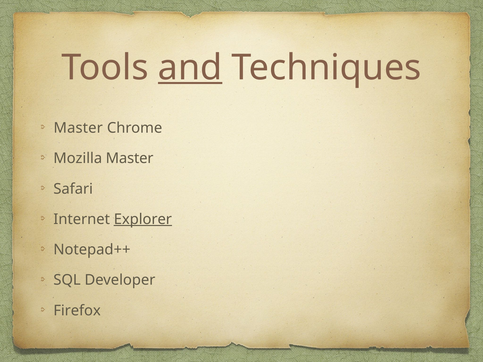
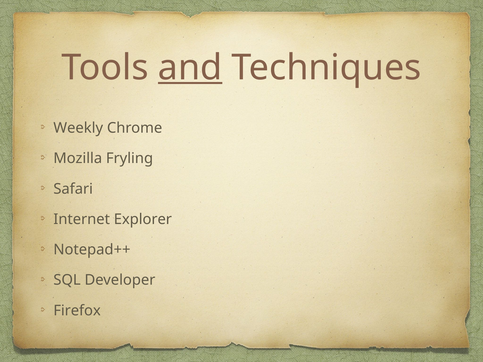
Master at (78, 128): Master -> Weekly
Mozilla Master: Master -> Fryling
Explorer underline: present -> none
